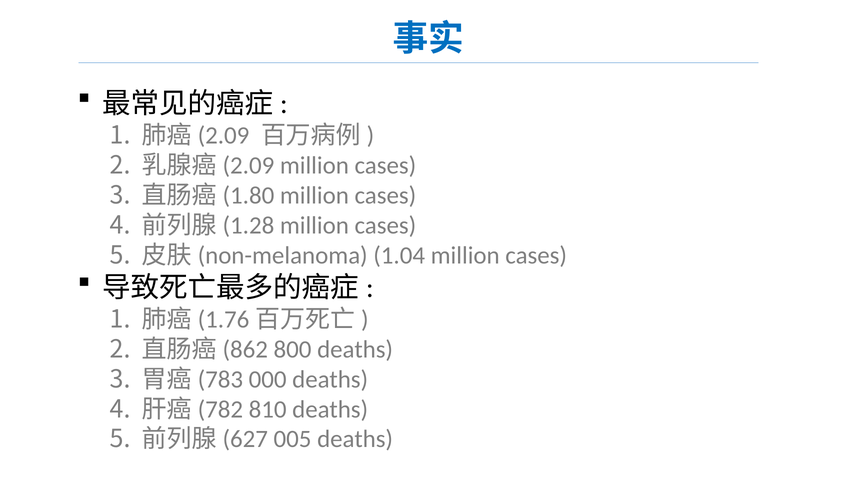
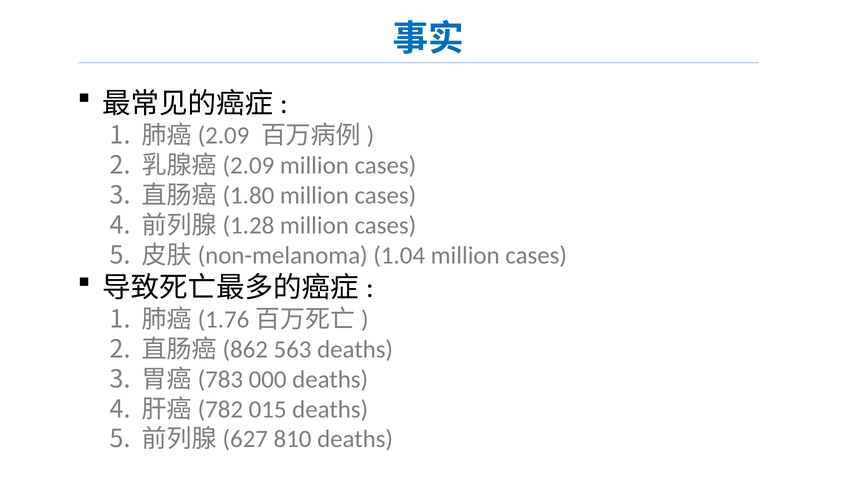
800: 800 -> 563
810: 810 -> 015
005: 005 -> 810
